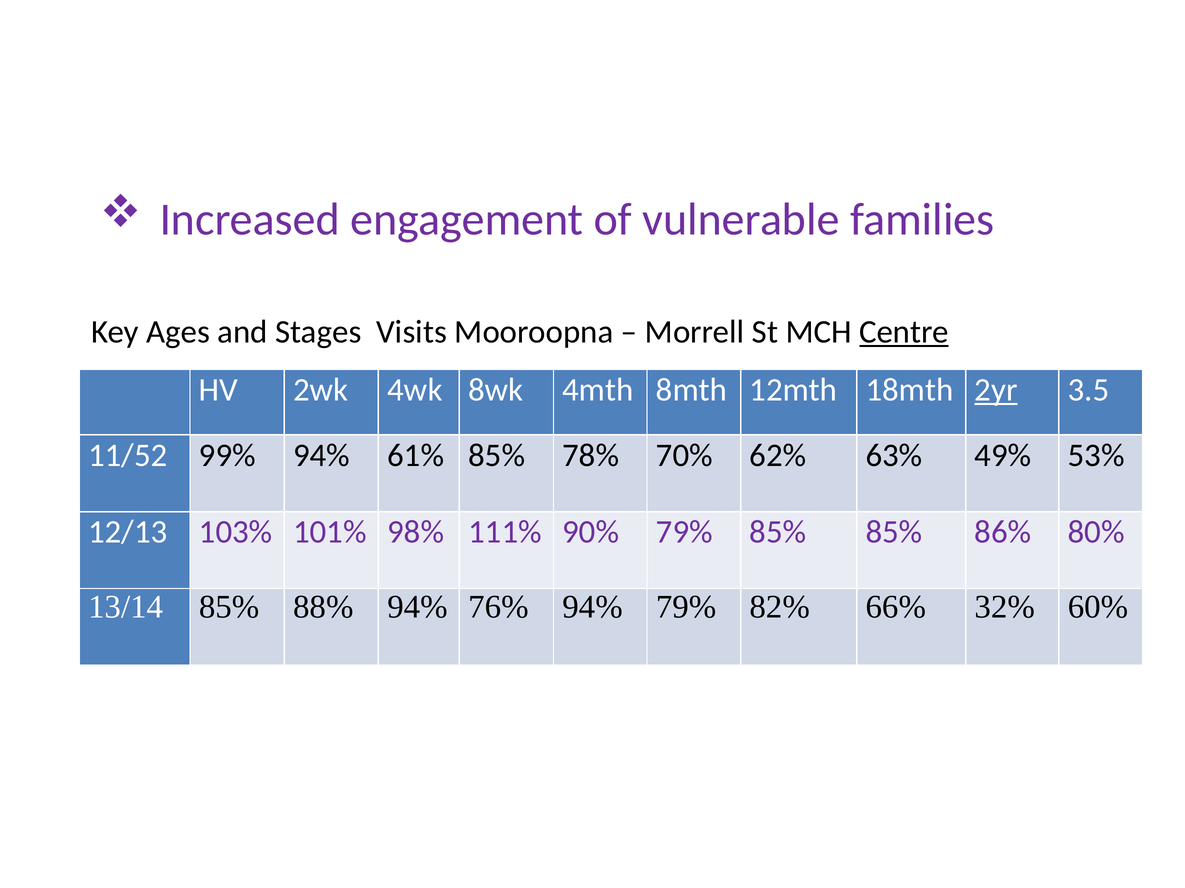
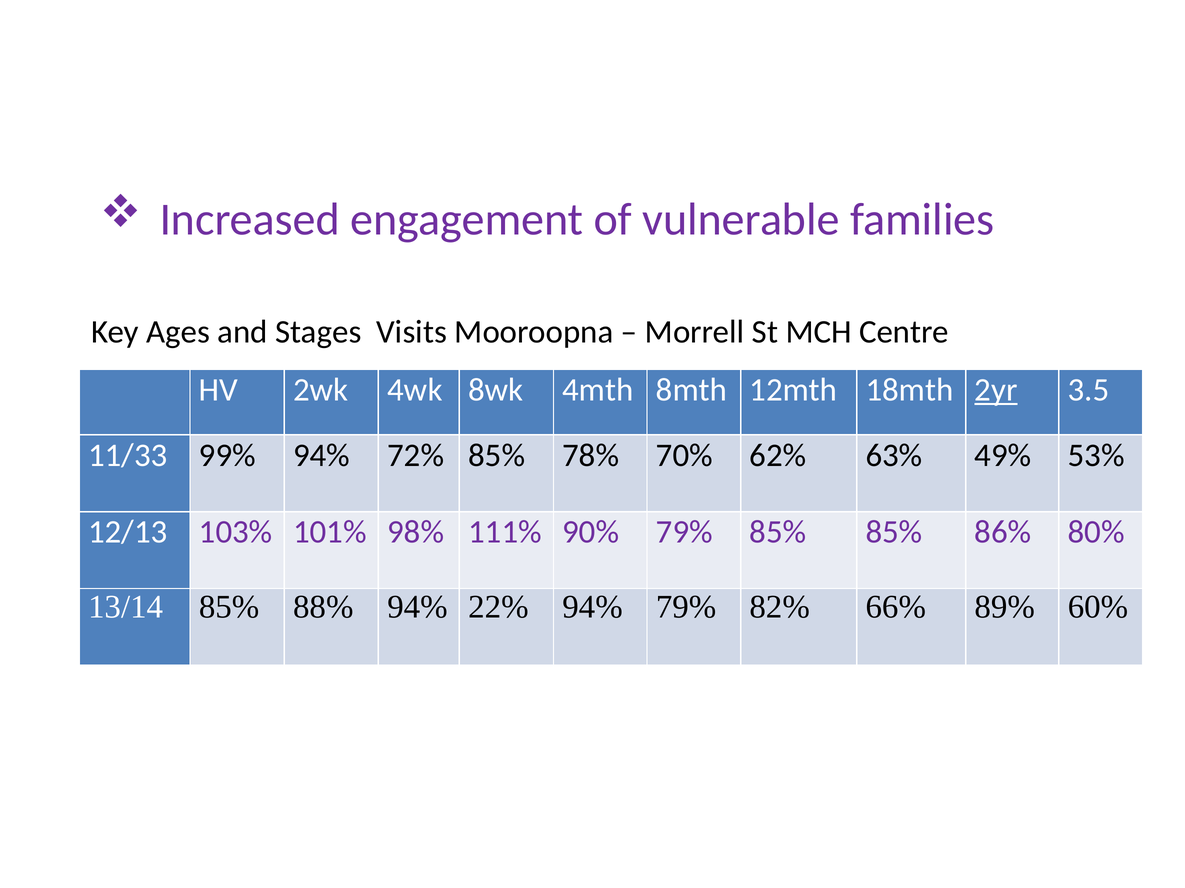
Centre underline: present -> none
11/52: 11/52 -> 11/33
61%: 61% -> 72%
76%: 76% -> 22%
32%: 32% -> 89%
